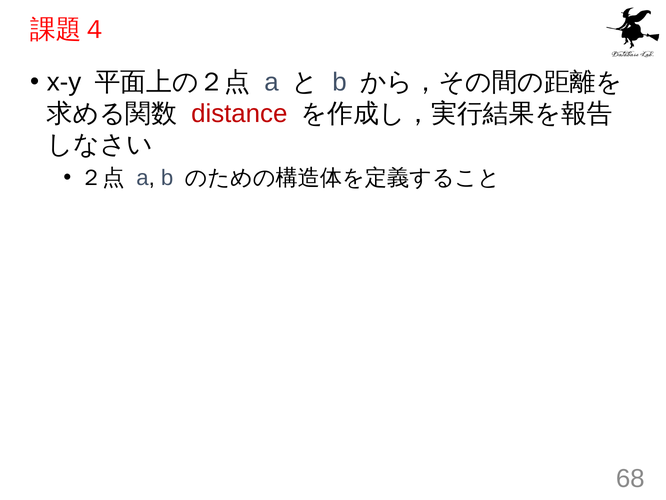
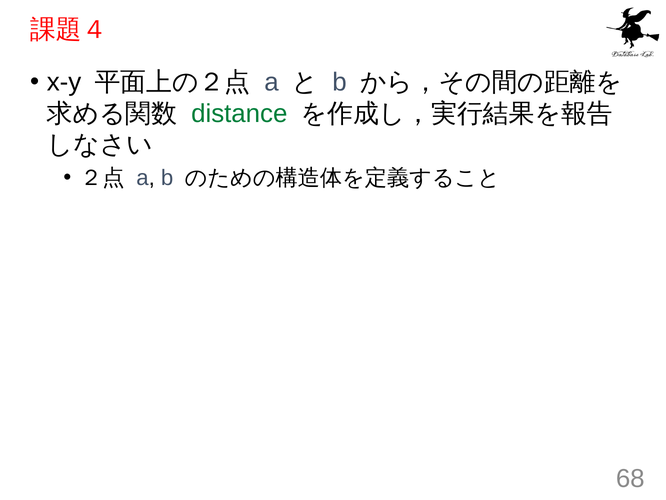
distance colour: red -> green
